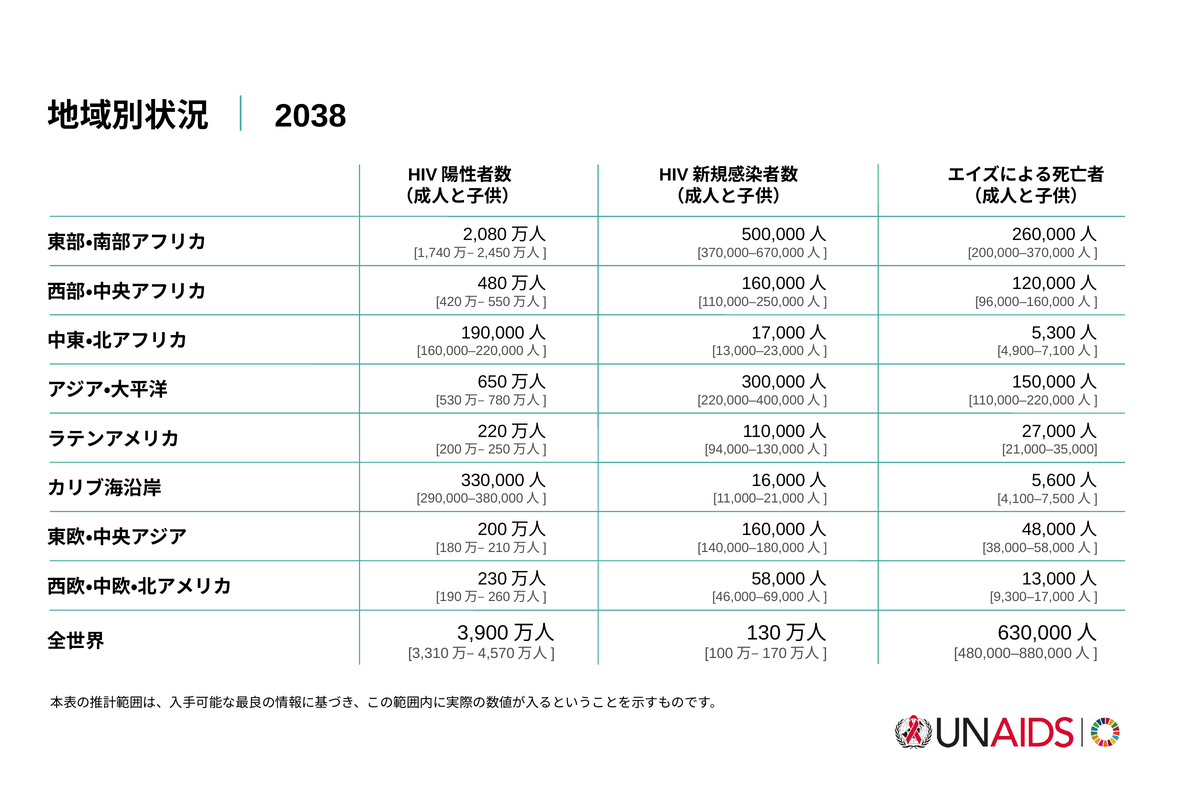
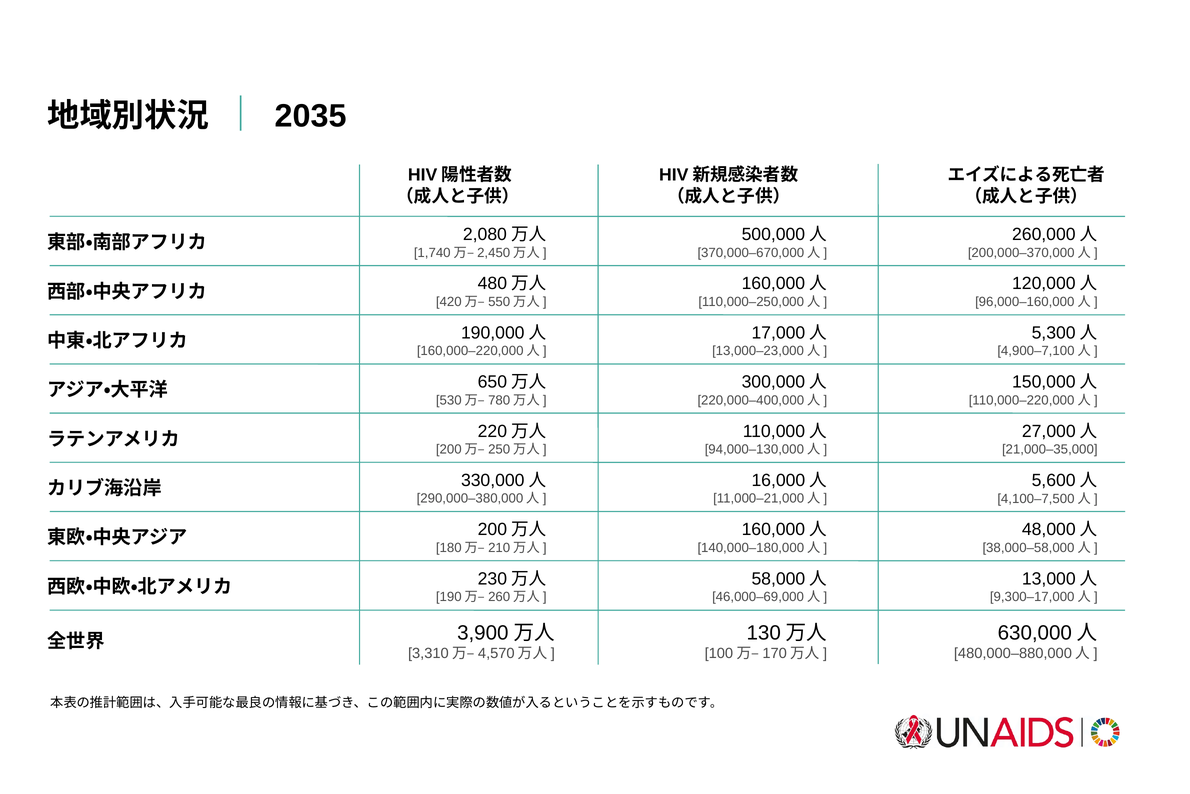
2038: 2038 -> 2035
